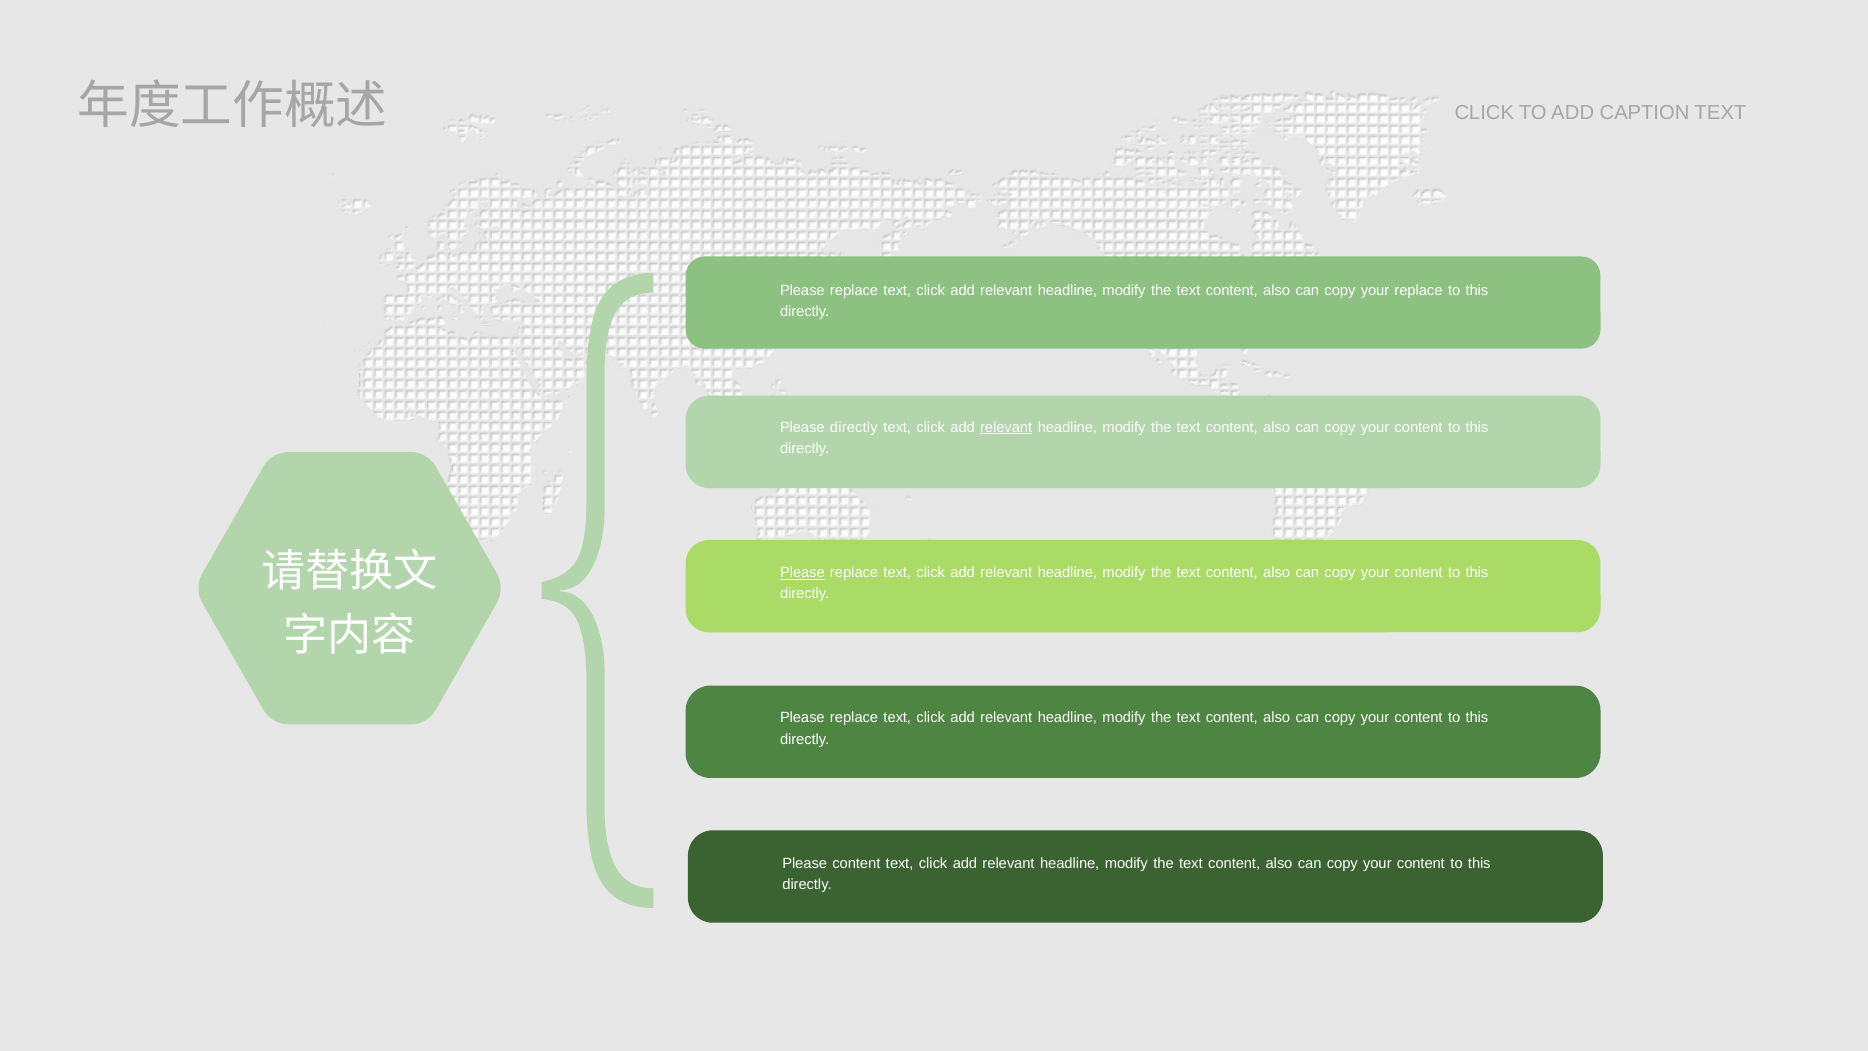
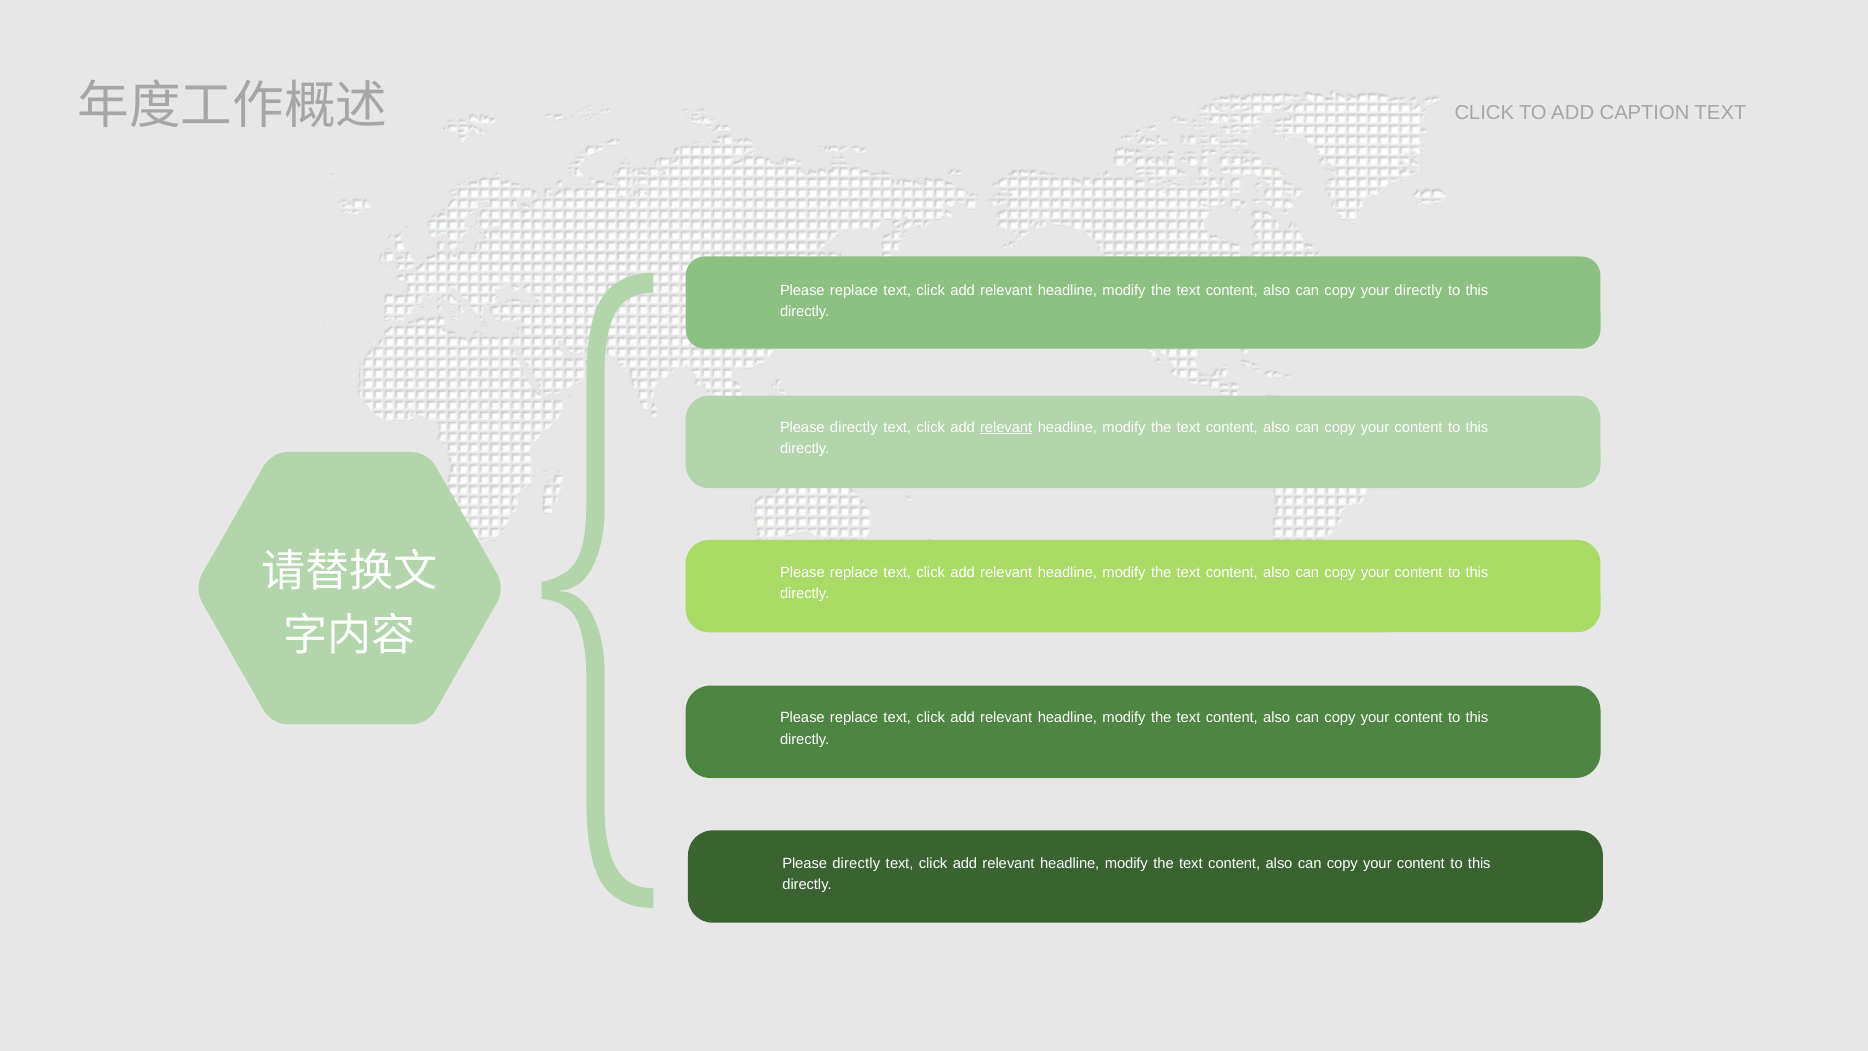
your replace: replace -> directly
Please at (802, 573) underline: present -> none
content at (856, 863): content -> directly
